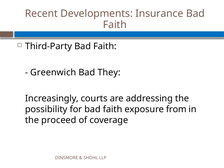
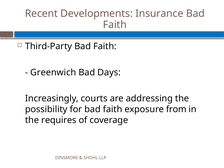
They: They -> Days
proceed: proceed -> requires
